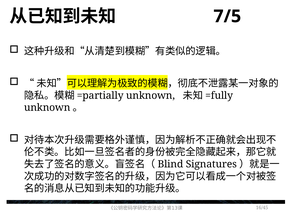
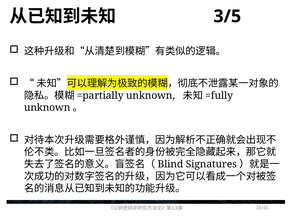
7/5: 7/5 -> 3/5
